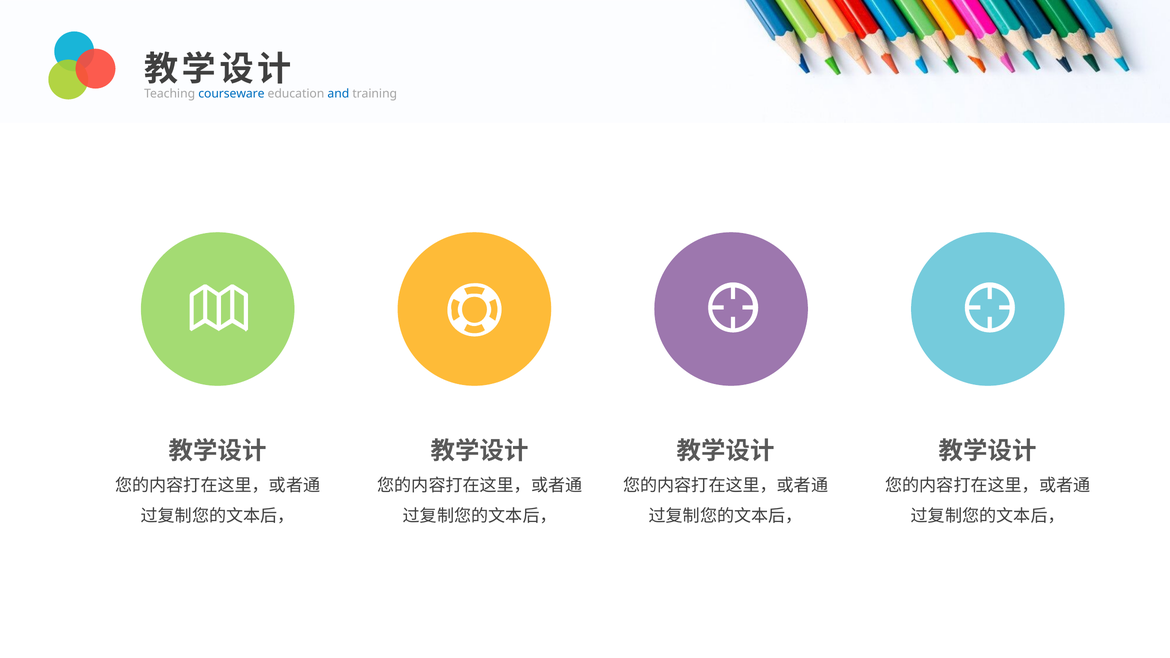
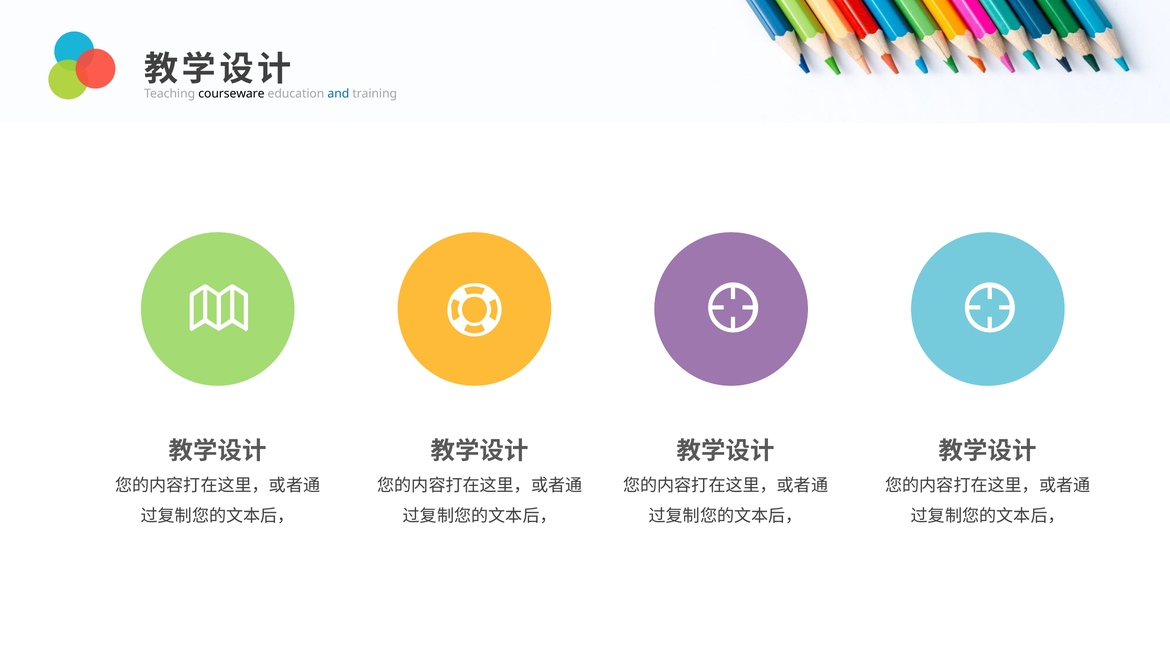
courseware colour: blue -> black
